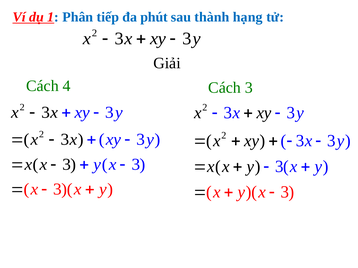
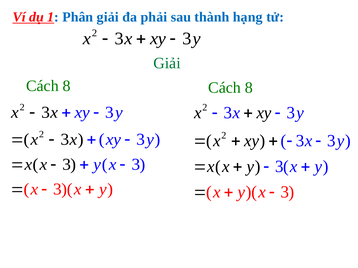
Phân tiếp: tiếp -> giải
phút: phút -> phải
Giải at (167, 63) colour: black -> green
4 at (67, 86): 4 -> 8
3 at (249, 88): 3 -> 8
